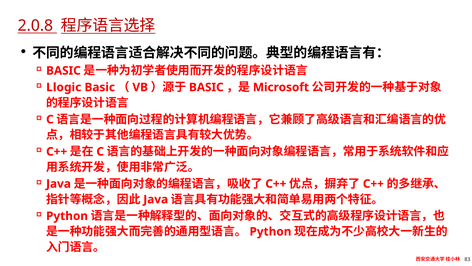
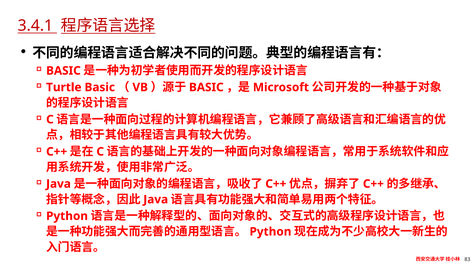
2.0.8: 2.0.8 -> 3.4.1
Llogic: Llogic -> Turtle
